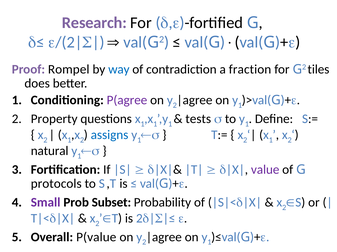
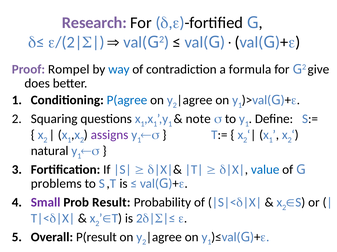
fraction: fraction -> formula
tiles: tiles -> give
P(agree colour: purple -> blue
Property: Property -> Squaring
tests: tests -> note
assigns colour: blue -> purple
value colour: purple -> blue
protocols: protocols -> problems
Subset: Subset -> Result
P(value: P(value -> P(result
